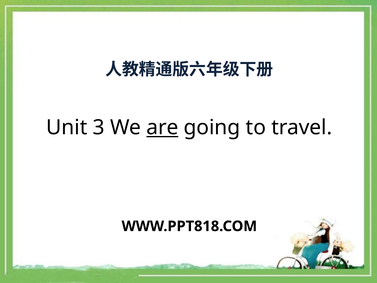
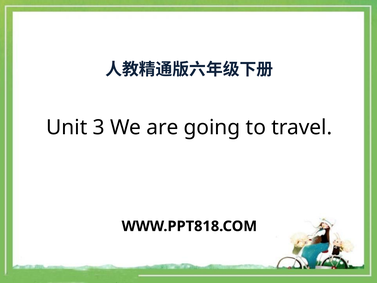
are underline: present -> none
